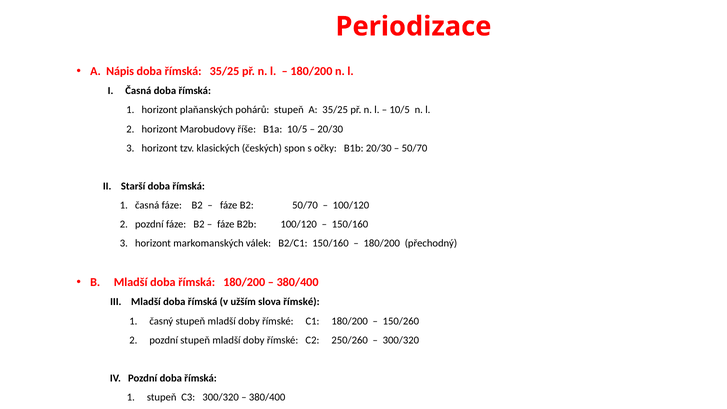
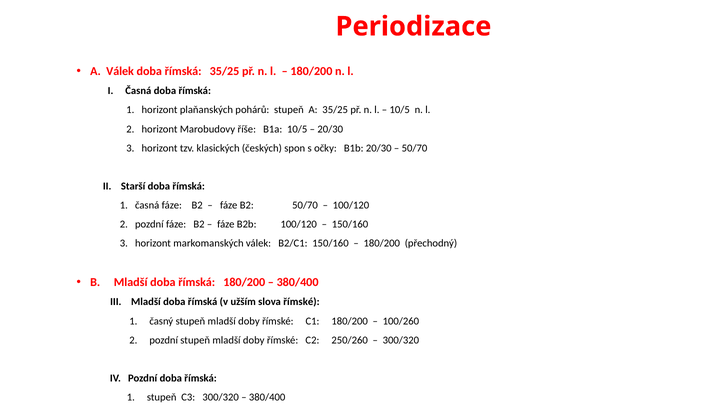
A Nápis: Nápis -> Válek
150/260: 150/260 -> 100/260
